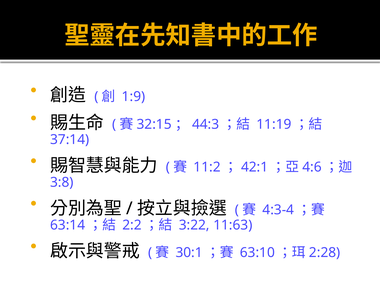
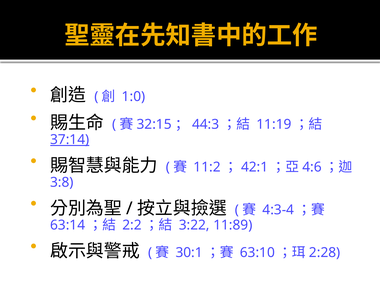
1:9: 1:9 -> 1:0
37:14 underline: none -> present
11:63: 11:63 -> 11:89
